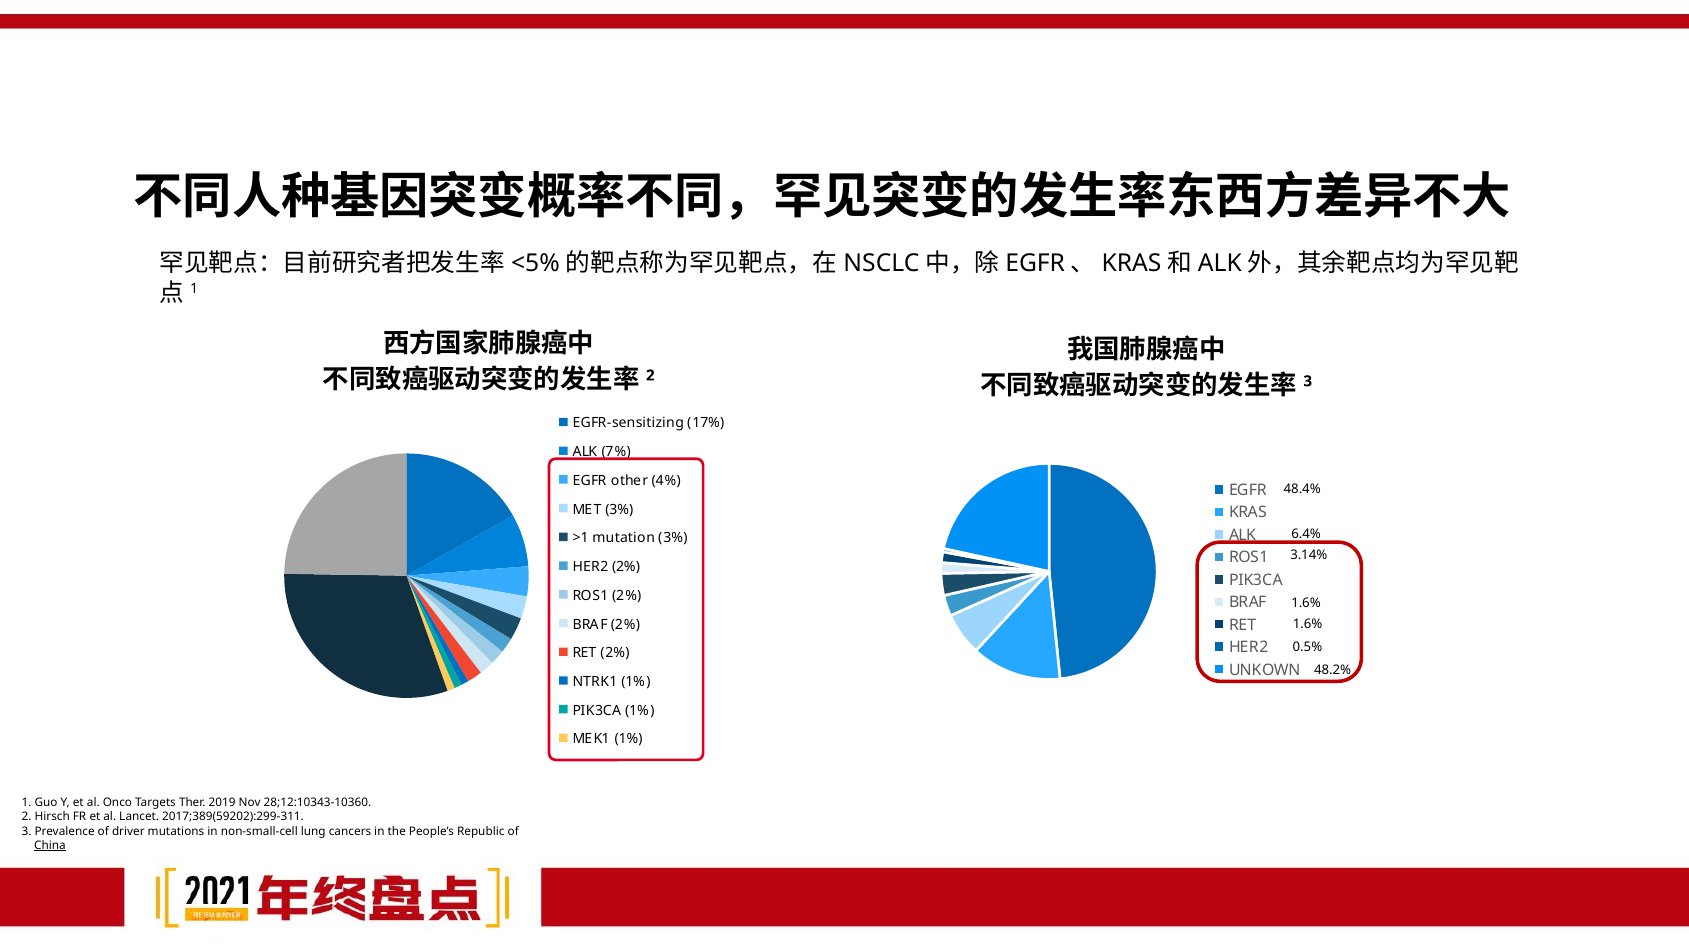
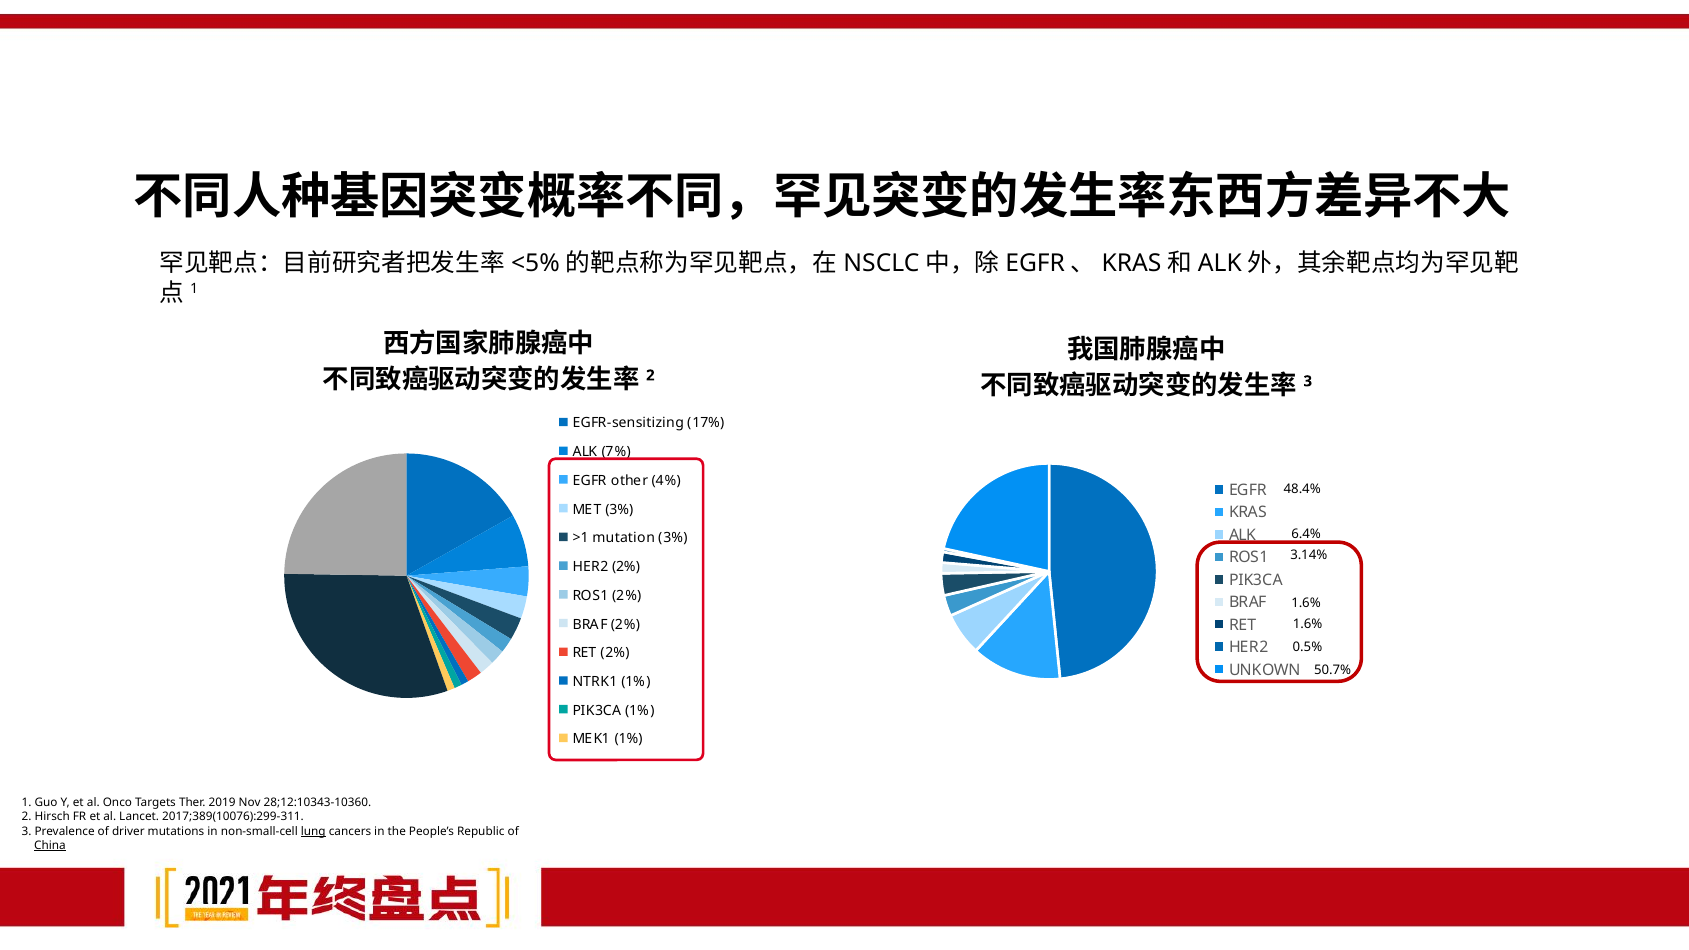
48.2%: 48.2% -> 50.7%
2017;389(59202):299-311: 2017;389(59202):299-311 -> 2017;389(10076):299-311
lung underline: none -> present
